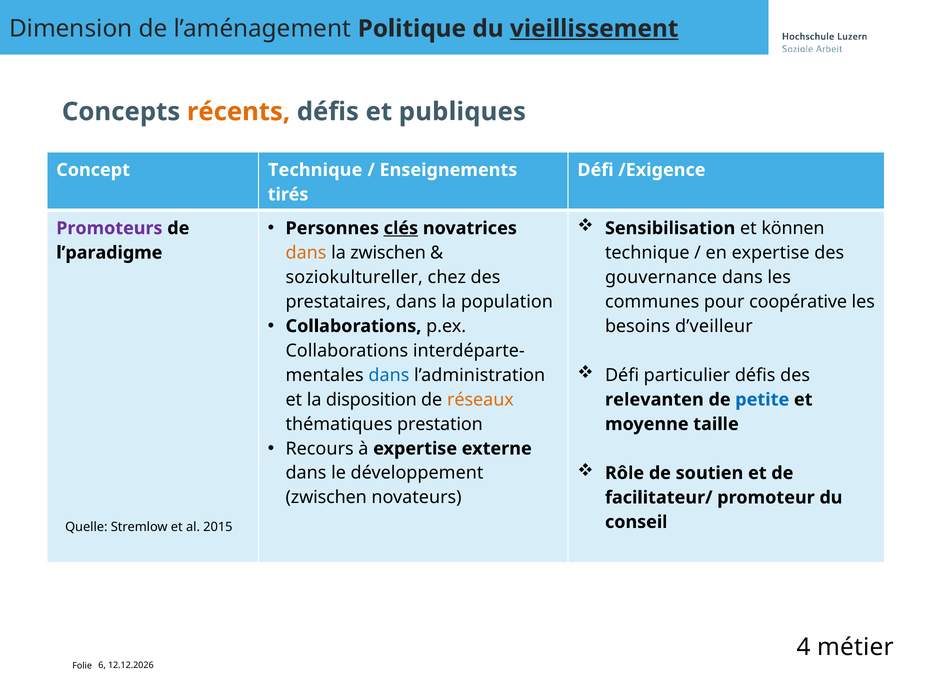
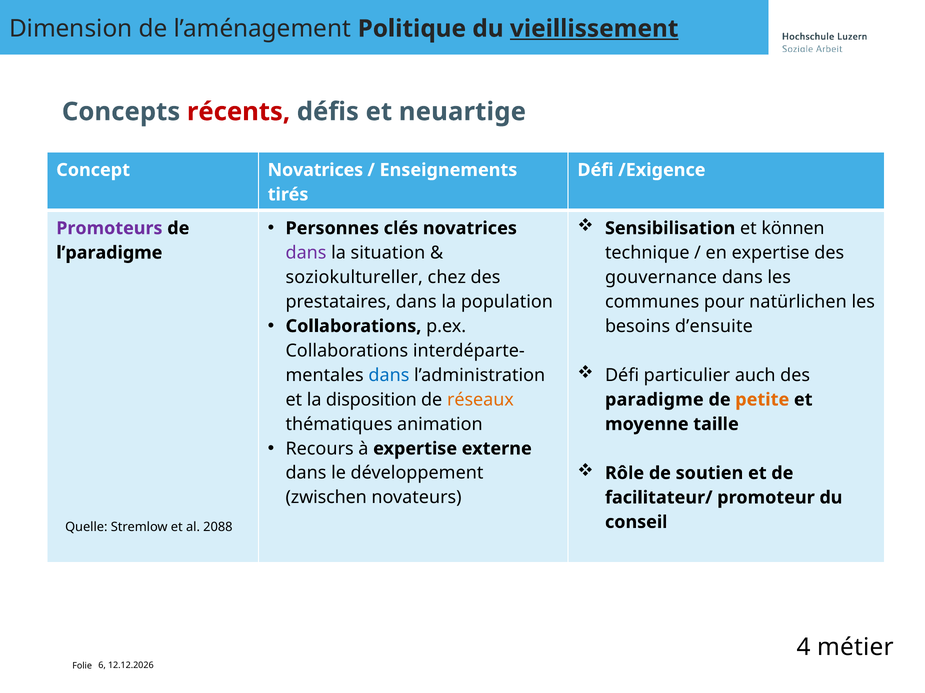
récents colour: orange -> red
publiques: publiques -> neuartige
Concept Technique: Technique -> Novatrices
clés underline: present -> none
dans at (306, 253) colour: orange -> purple
la zwischen: zwischen -> situation
coopérative: coopérative -> natürlichen
d’veilleur: d’veilleur -> d’ensuite
particulier défis: défis -> auch
relevanten: relevanten -> paradigme
petite colour: blue -> orange
prestation: prestation -> animation
2015: 2015 -> 2088
